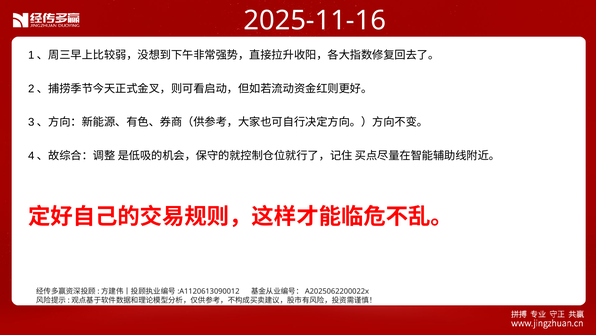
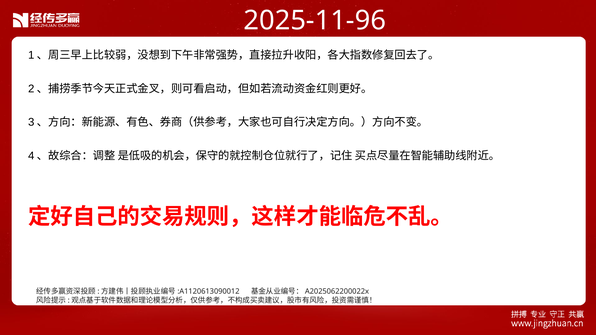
2025-11-16: 2025-11-16 -> 2025-11-96
